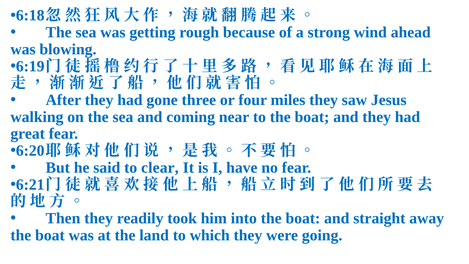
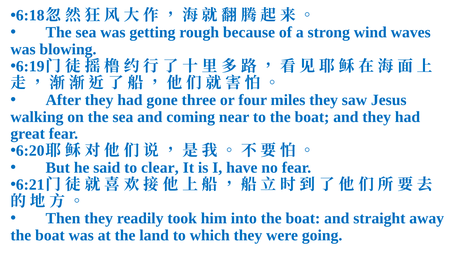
ahead: ahead -> waves
